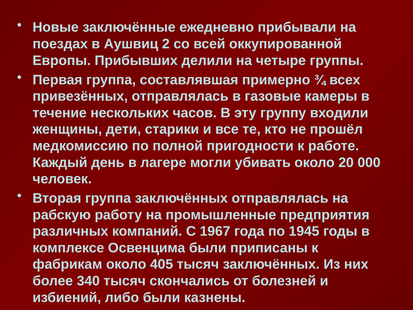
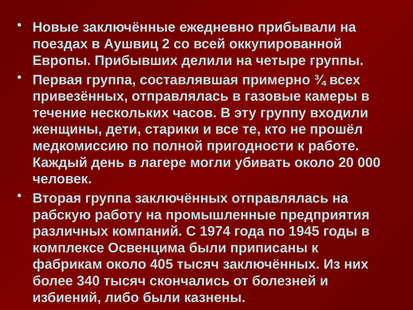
1967: 1967 -> 1974
